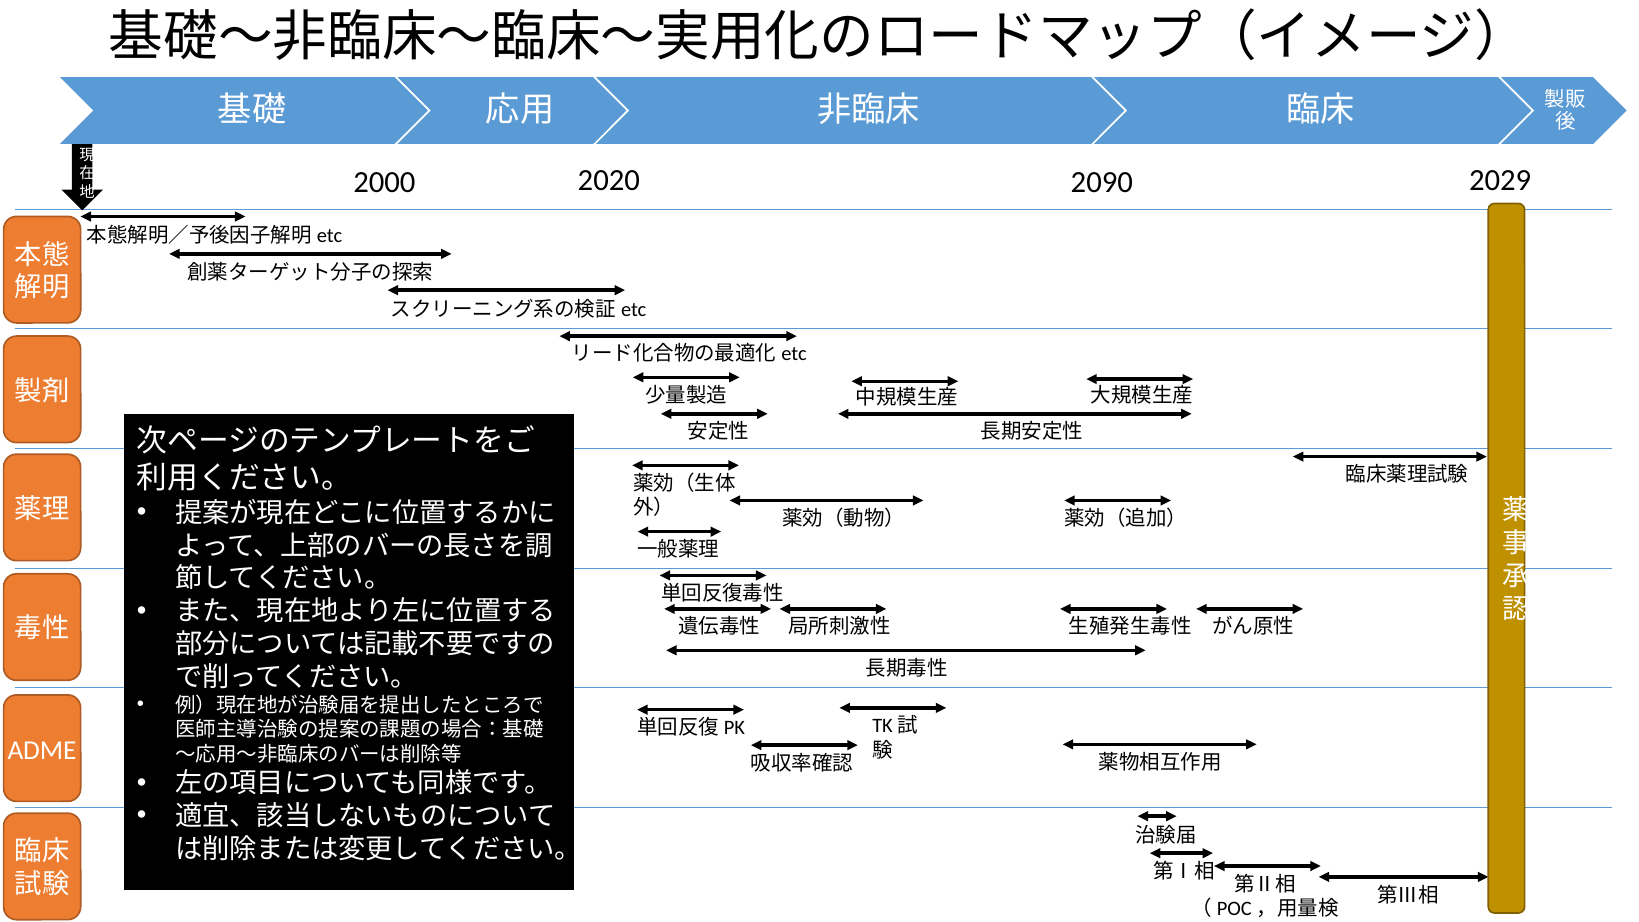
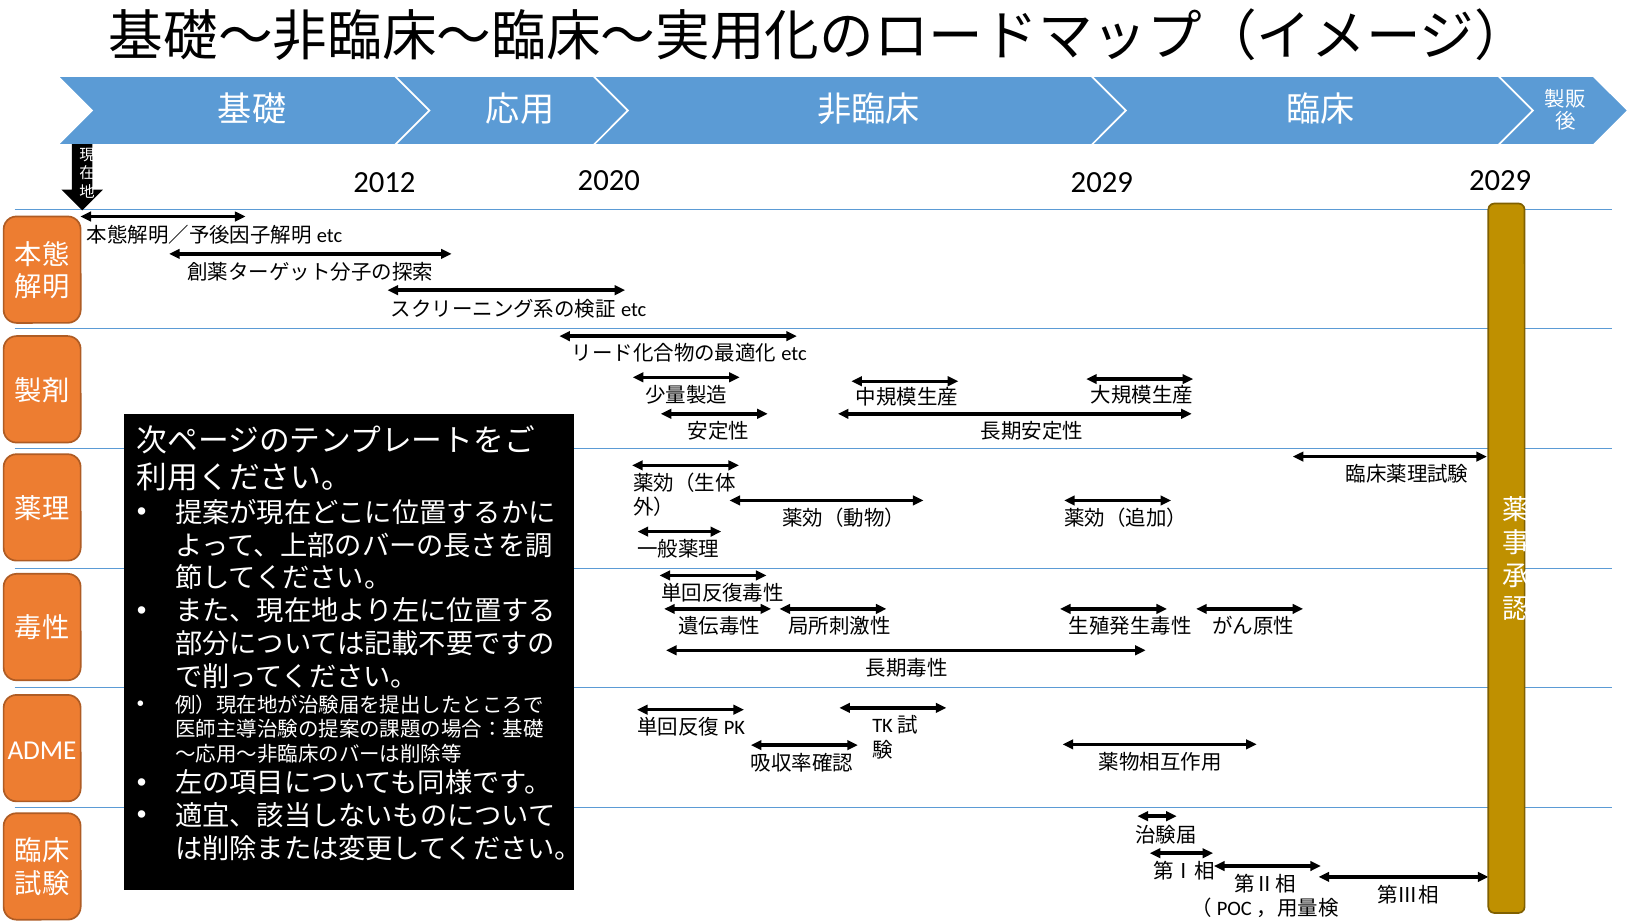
2000: 2000 -> 2012
2020 2090: 2090 -> 2029
